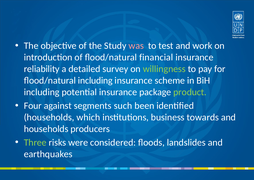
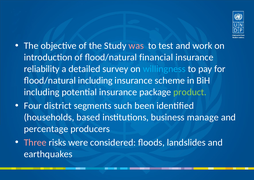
willingness colour: light green -> light blue
against: against -> district
which: which -> based
towards: towards -> manage
households at (46, 129): households -> percentage
Three colour: light green -> pink
